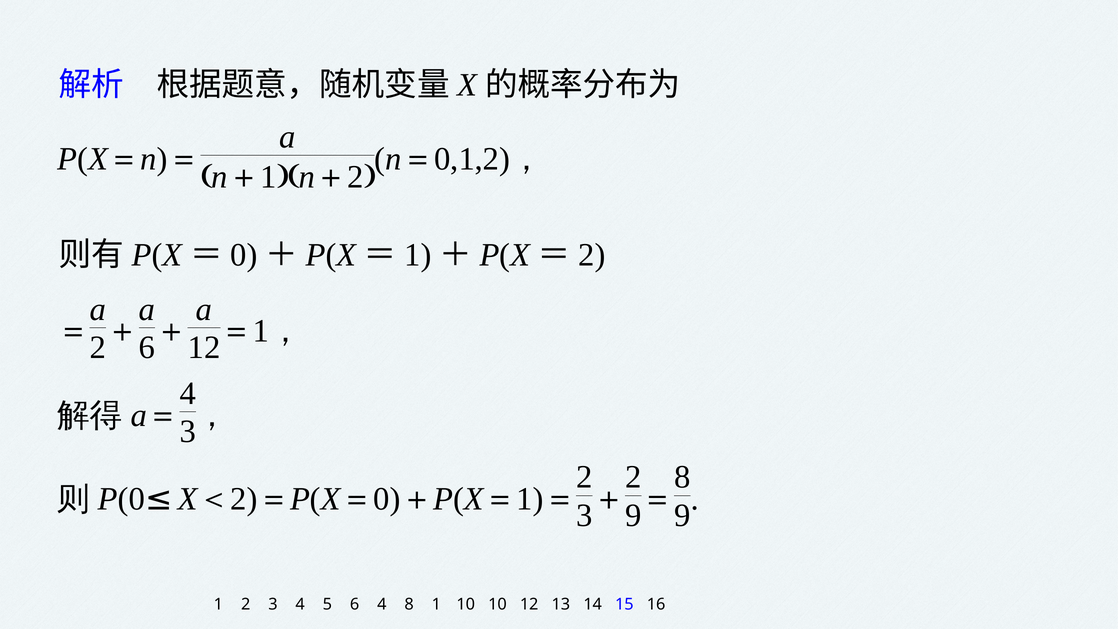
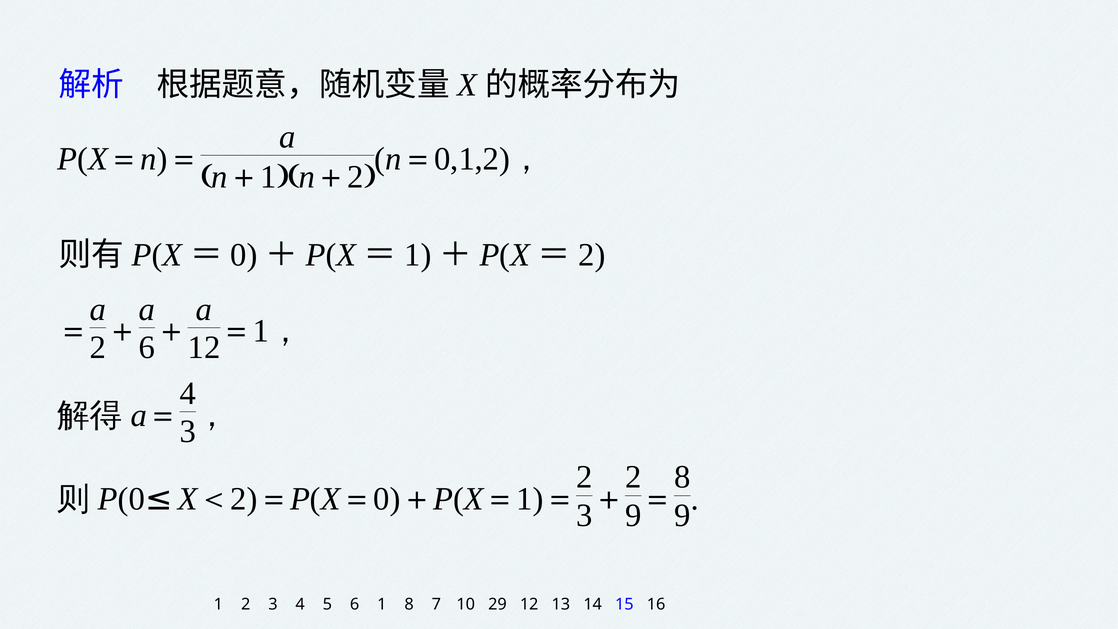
6 4: 4 -> 1
8 1: 1 -> 7
10 10: 10 -> 29
